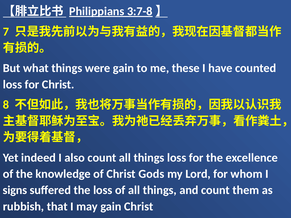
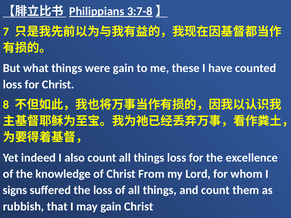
Gods: Gods -> From
